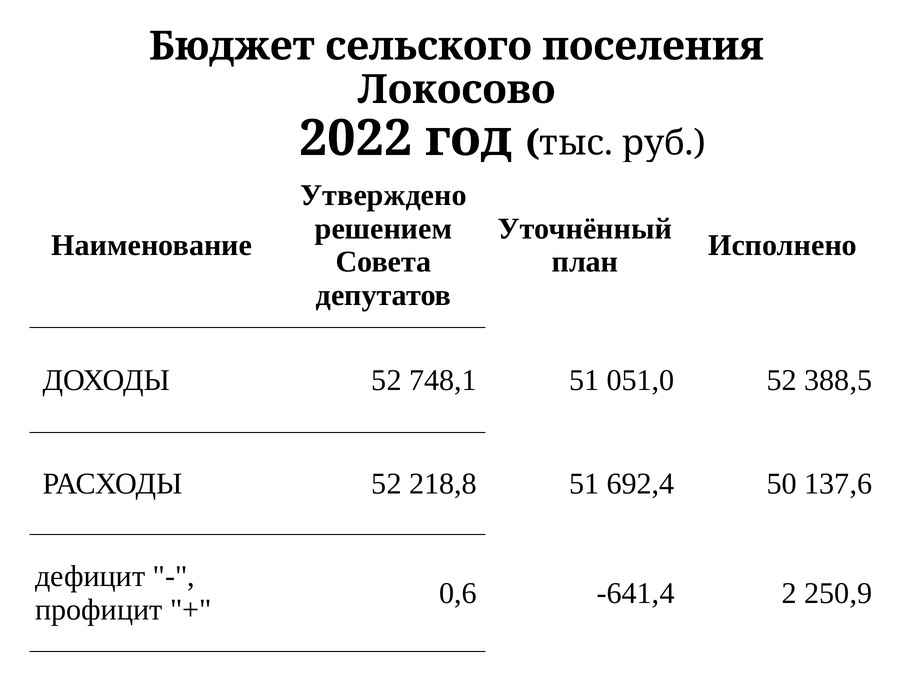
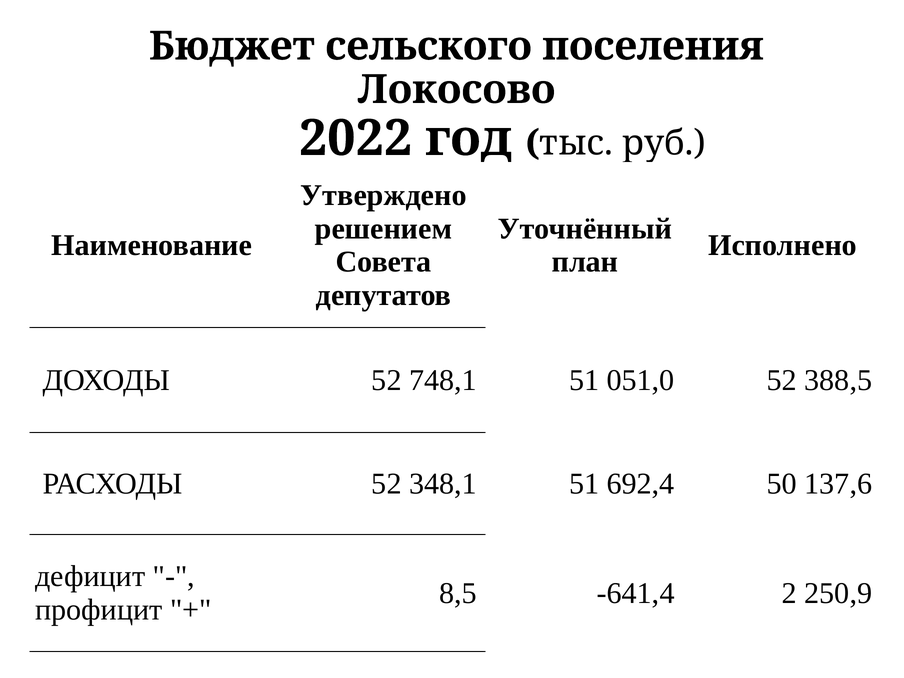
218,8: 218,8 -> 348,1
0,6: 0,6 -> 8,5
